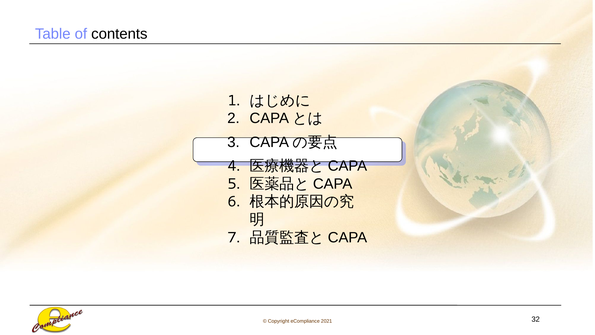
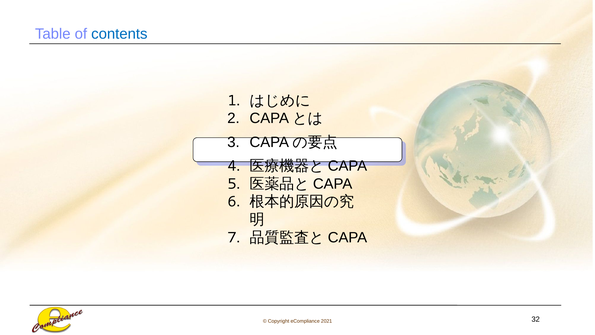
contents colour: black -> blue
